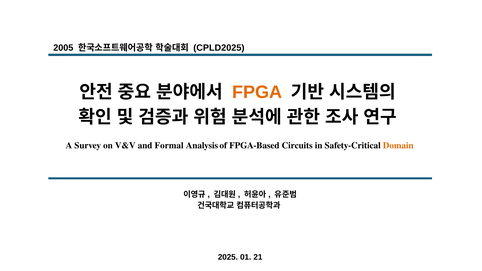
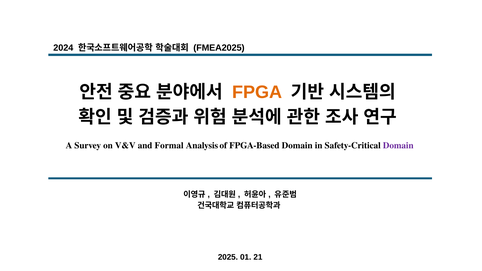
2005: 2005 -> 2024
CPLD2025: CPLD2025 -> FMEA2025
FPGA-Based Circuits: Circuits -> Domain
Domain at (398, 145) colour: orange -> purple
